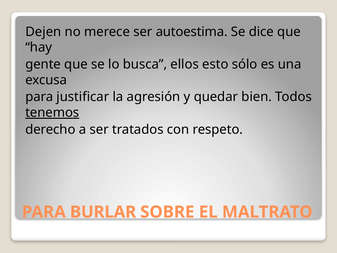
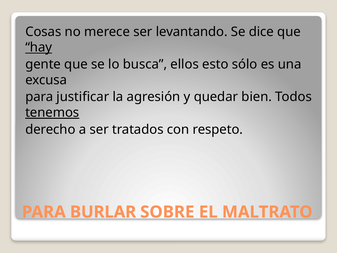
Dejen: Dejen -> Cosas
autoestima: autoestima -> levantando
hay underline: none -> present
